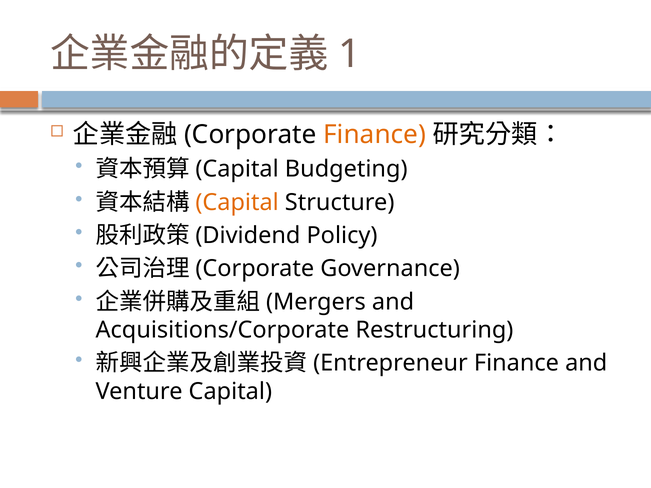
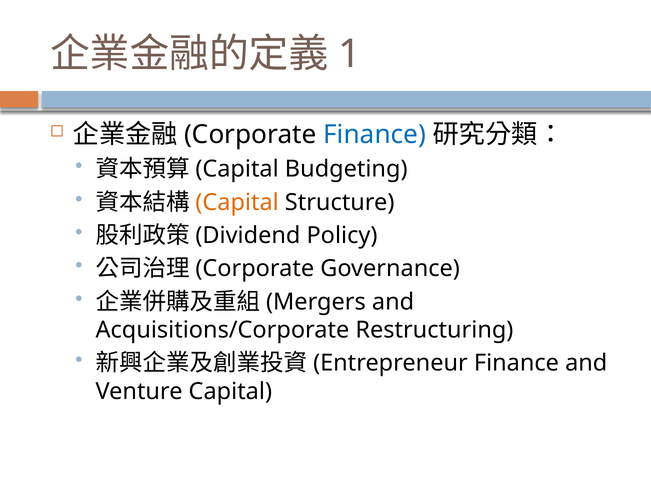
Finance at (375, 135) colour: orange -> blue
